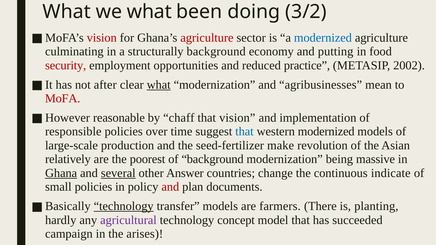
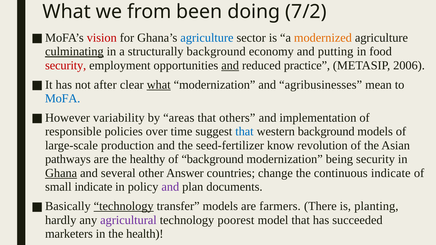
we what: what -> from
3/2: 3/2 -> 7/2
agriculture at (207, 38) colour: red -> blue
modernized at (323, 38) colour: blue -> orange
culminating underline: none -> present
and at (230, 65) underline: none -> present
2002: 2002 -> 2006
MoFA colour: red -> blue
reasonable: reasonable -> variability
chaff: chaff -> areas
that vision: vision -> others
western modernized: modernized -> background
make: make -> know
relatively: relatively -> pathways
poorest: poorest -> healthy
being massive: massive -> security
several underline: present -> none
small policies: policies -> indicate
and at (170, 187) colour: red -> purple
concept: concept -> poorest
campaign: campaign -> marketers
arises: arises -> health
